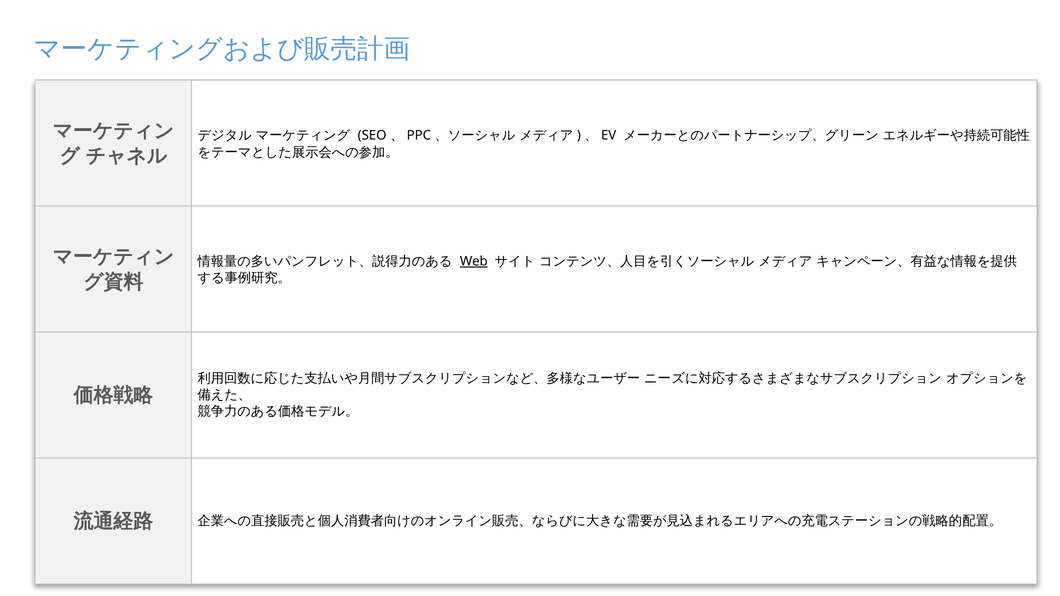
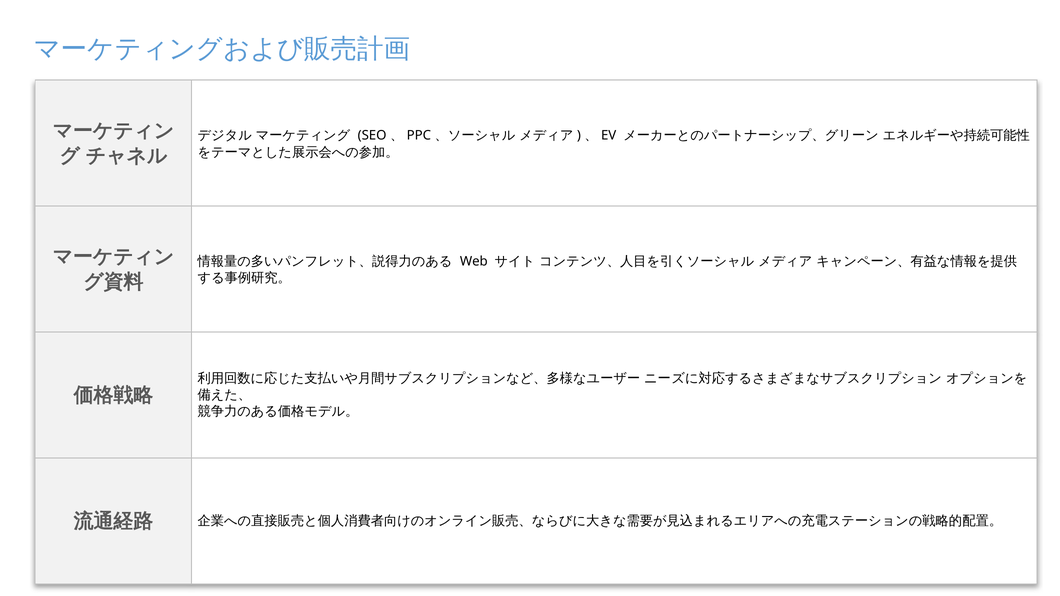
Web underline: present -> none
